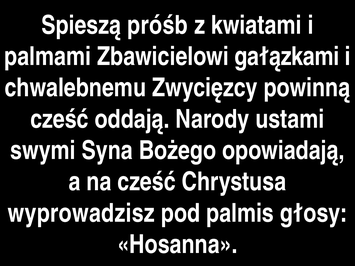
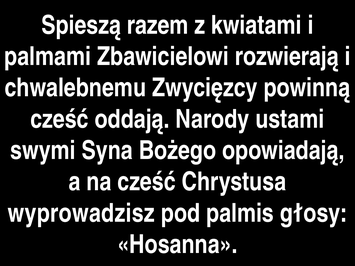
próśb: próśb -> razem
gałązkami: gałązkami -> rozwierają
